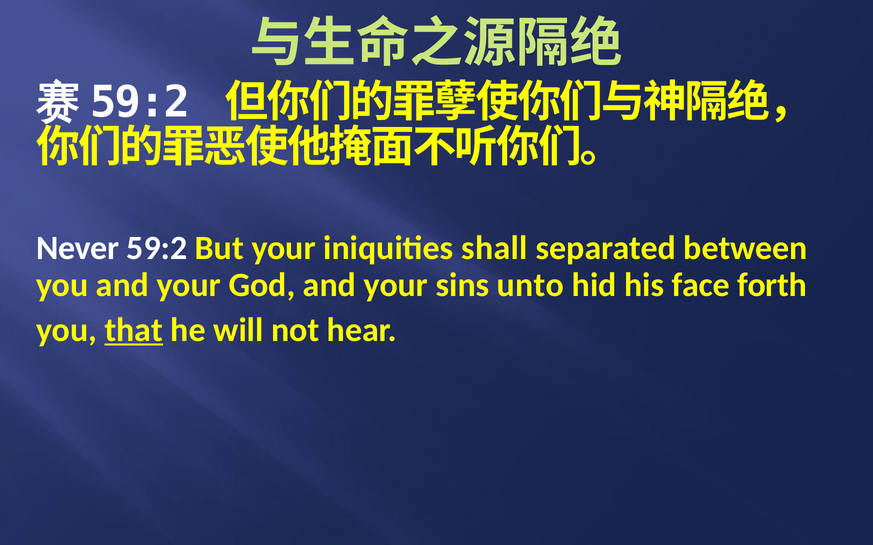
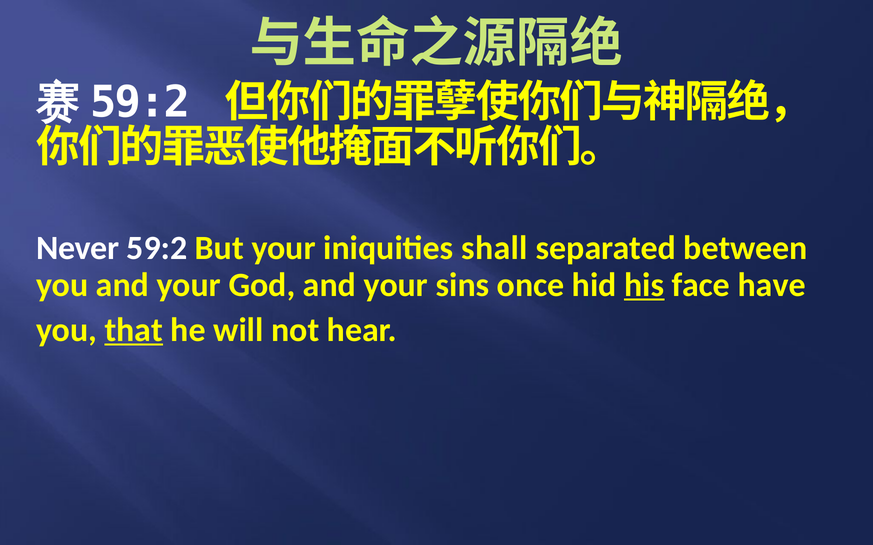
unto: unto -> once
his underline: none -> present
forth: forth -> have
